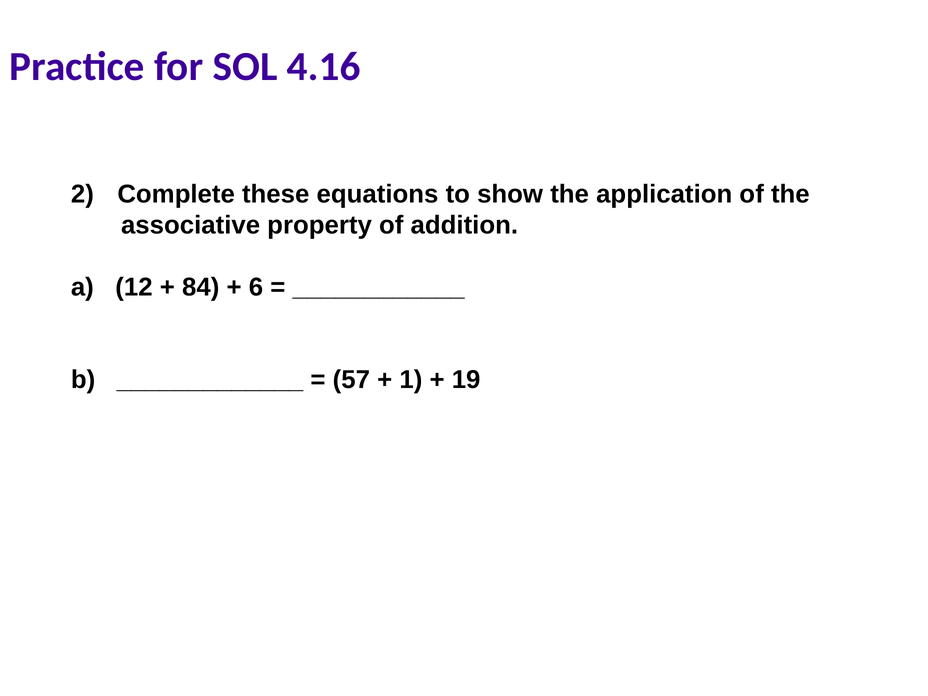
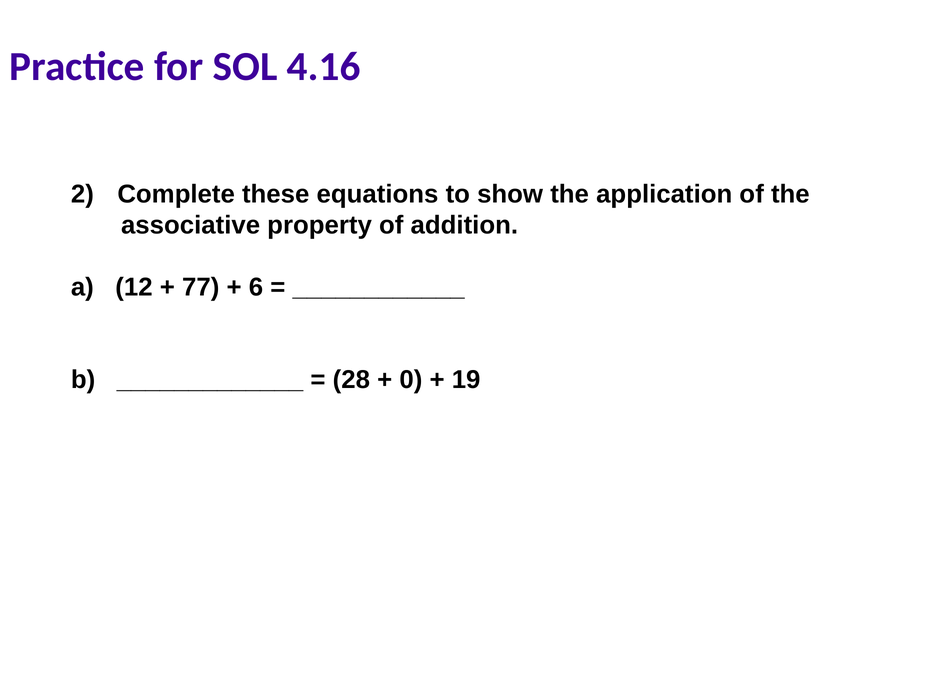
84: 84 -> 77
57: 57 -> 28
1: 1 -> 0
